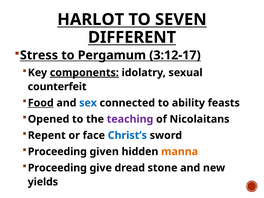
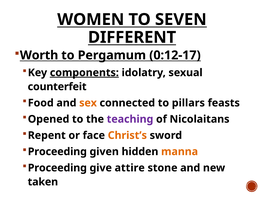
HARLOT: HARLOT -> WOMEN
Stress: Stress -> Worth
3:12-17: 3:12-17 -> 0:12-17
Food underline: present -> none
sex colour: blue -> orange
ability: ability -> pillars
Christ’s colour: blue -> orange
dread: dread -> attire
yields: yields -> taken
